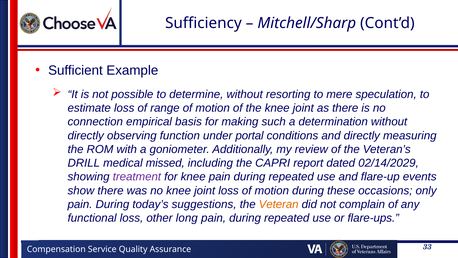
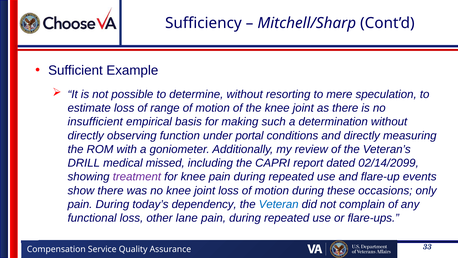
connection: connection -> insufficient
02/14/2029: 02/14/2029 -> 02/14/2099
suggestions: suggestions -> dependency
Veteran colour: orange -> blue
long: long -> lane
